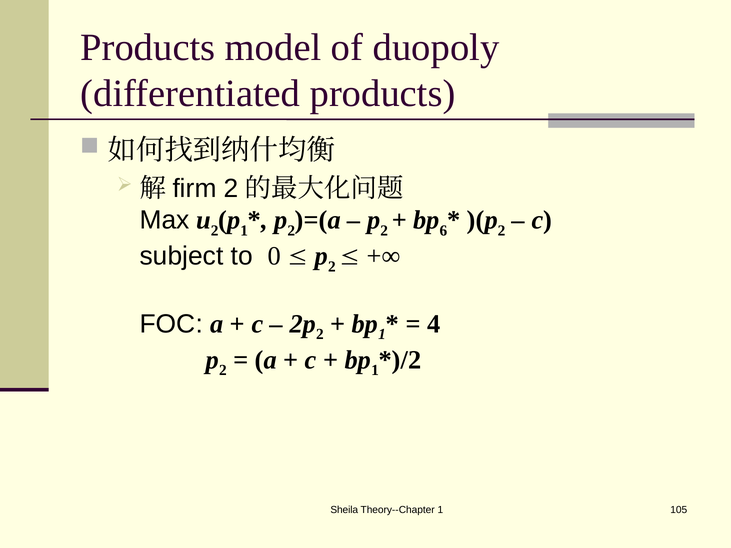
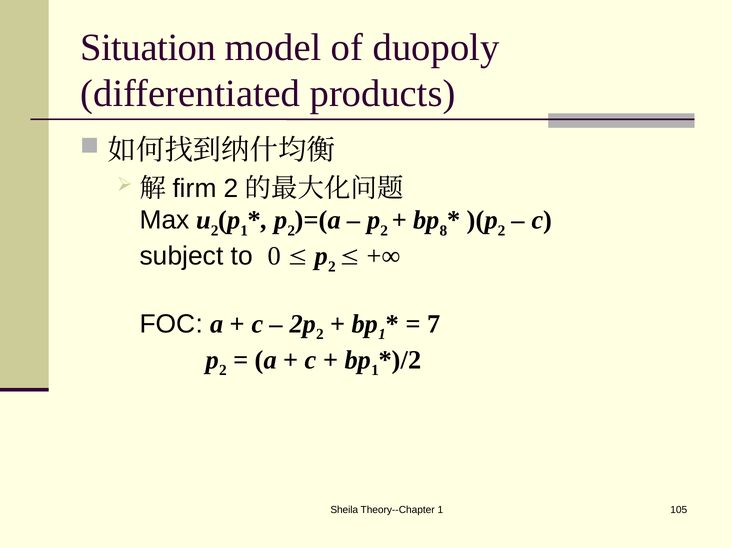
Products at (148, 47): Products -> Situation
6: 6 -> 8
4: 4 -> 7
